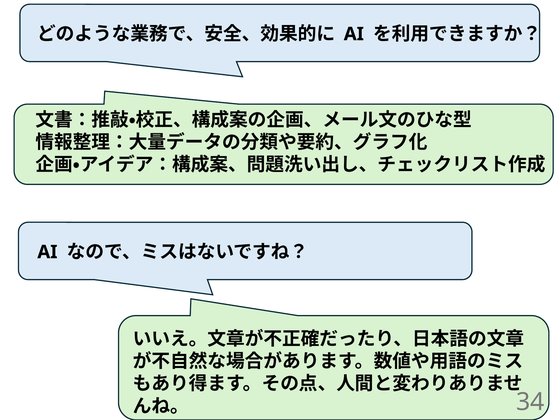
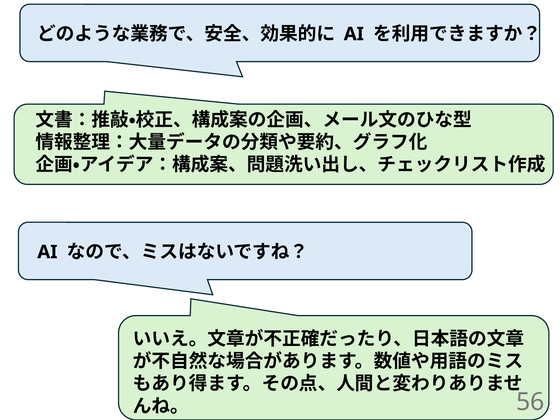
34: 34 -> 56
